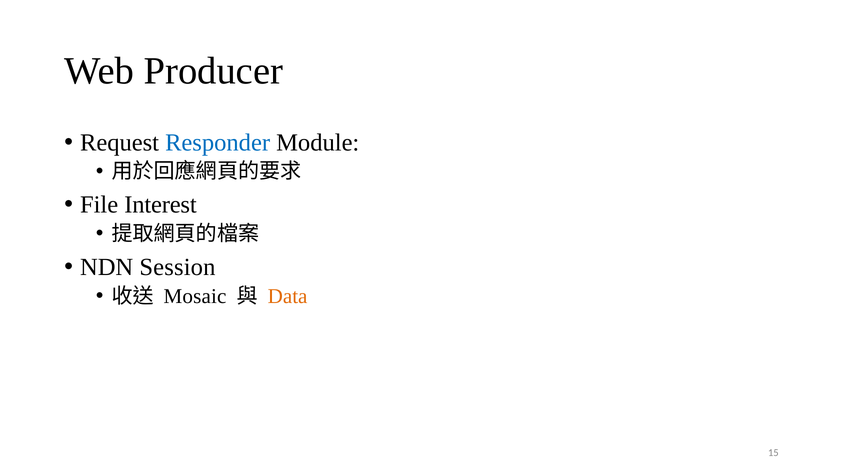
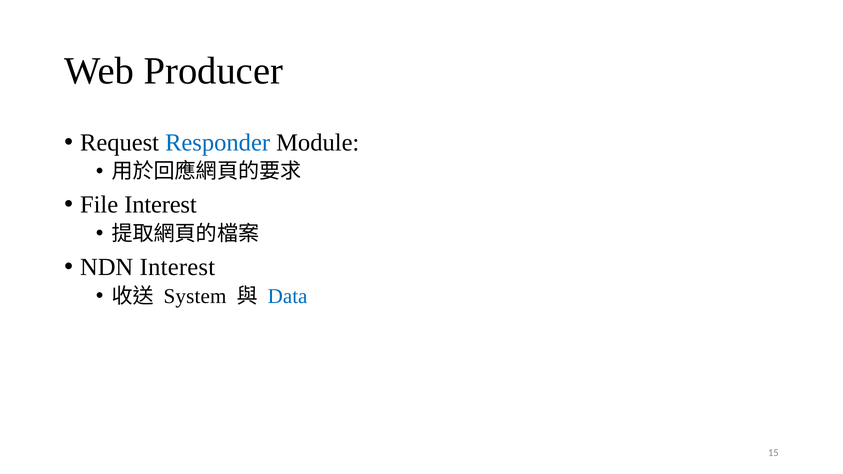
NDN Session: Session -> Interest
Mosaic: Mosaic -> System
Data colour: orange -> blue
